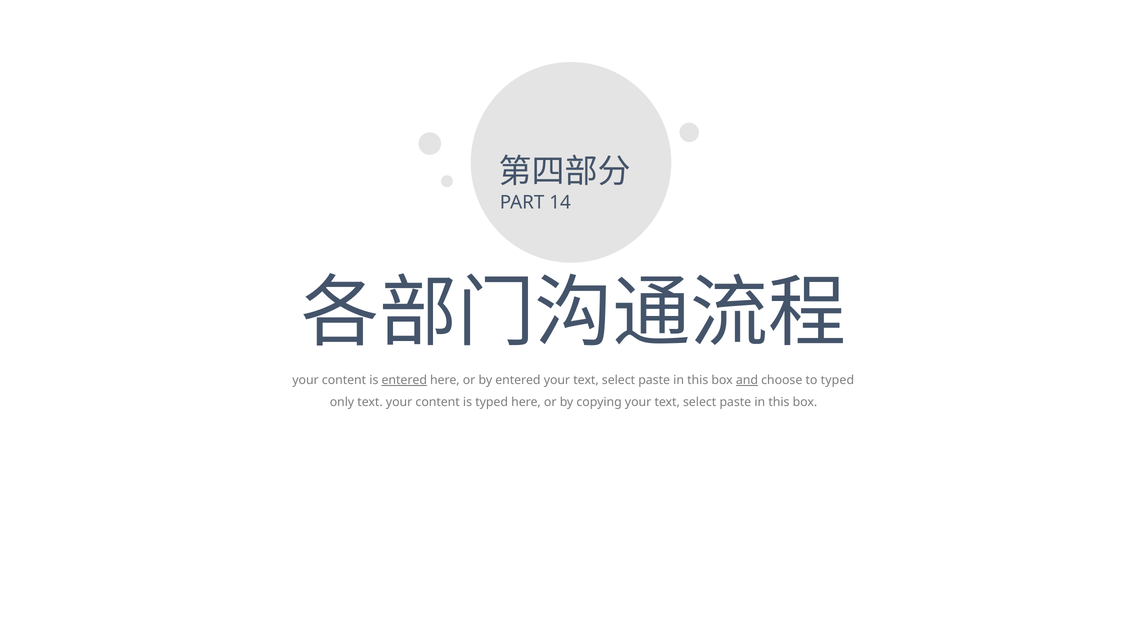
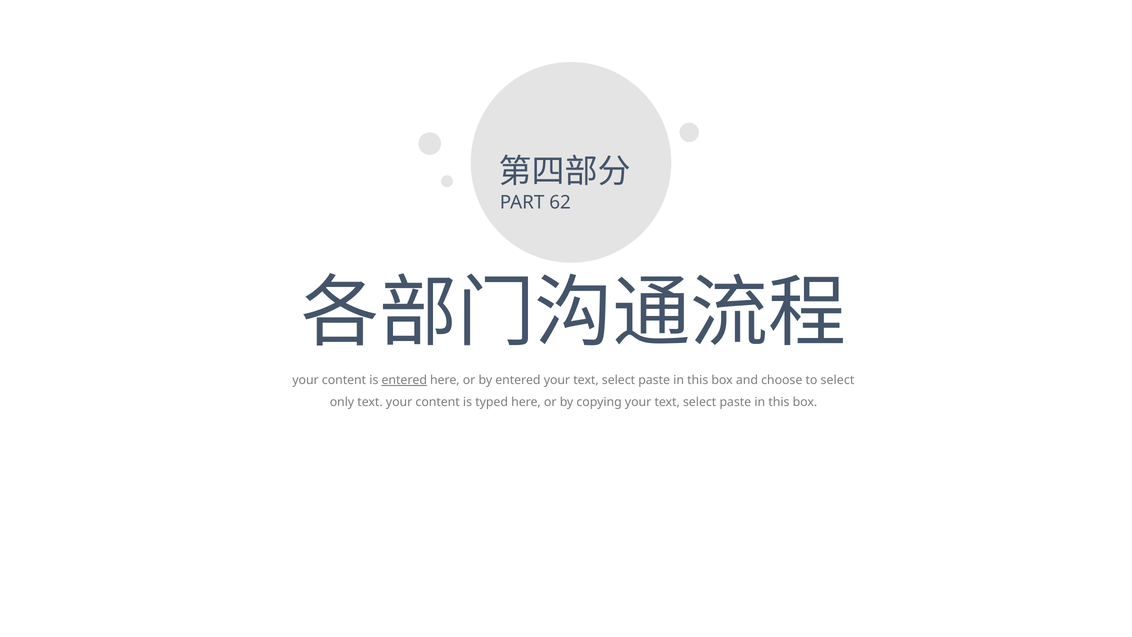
14: 14 -> 62
and underline: present -> none
to typed: typed -> select
